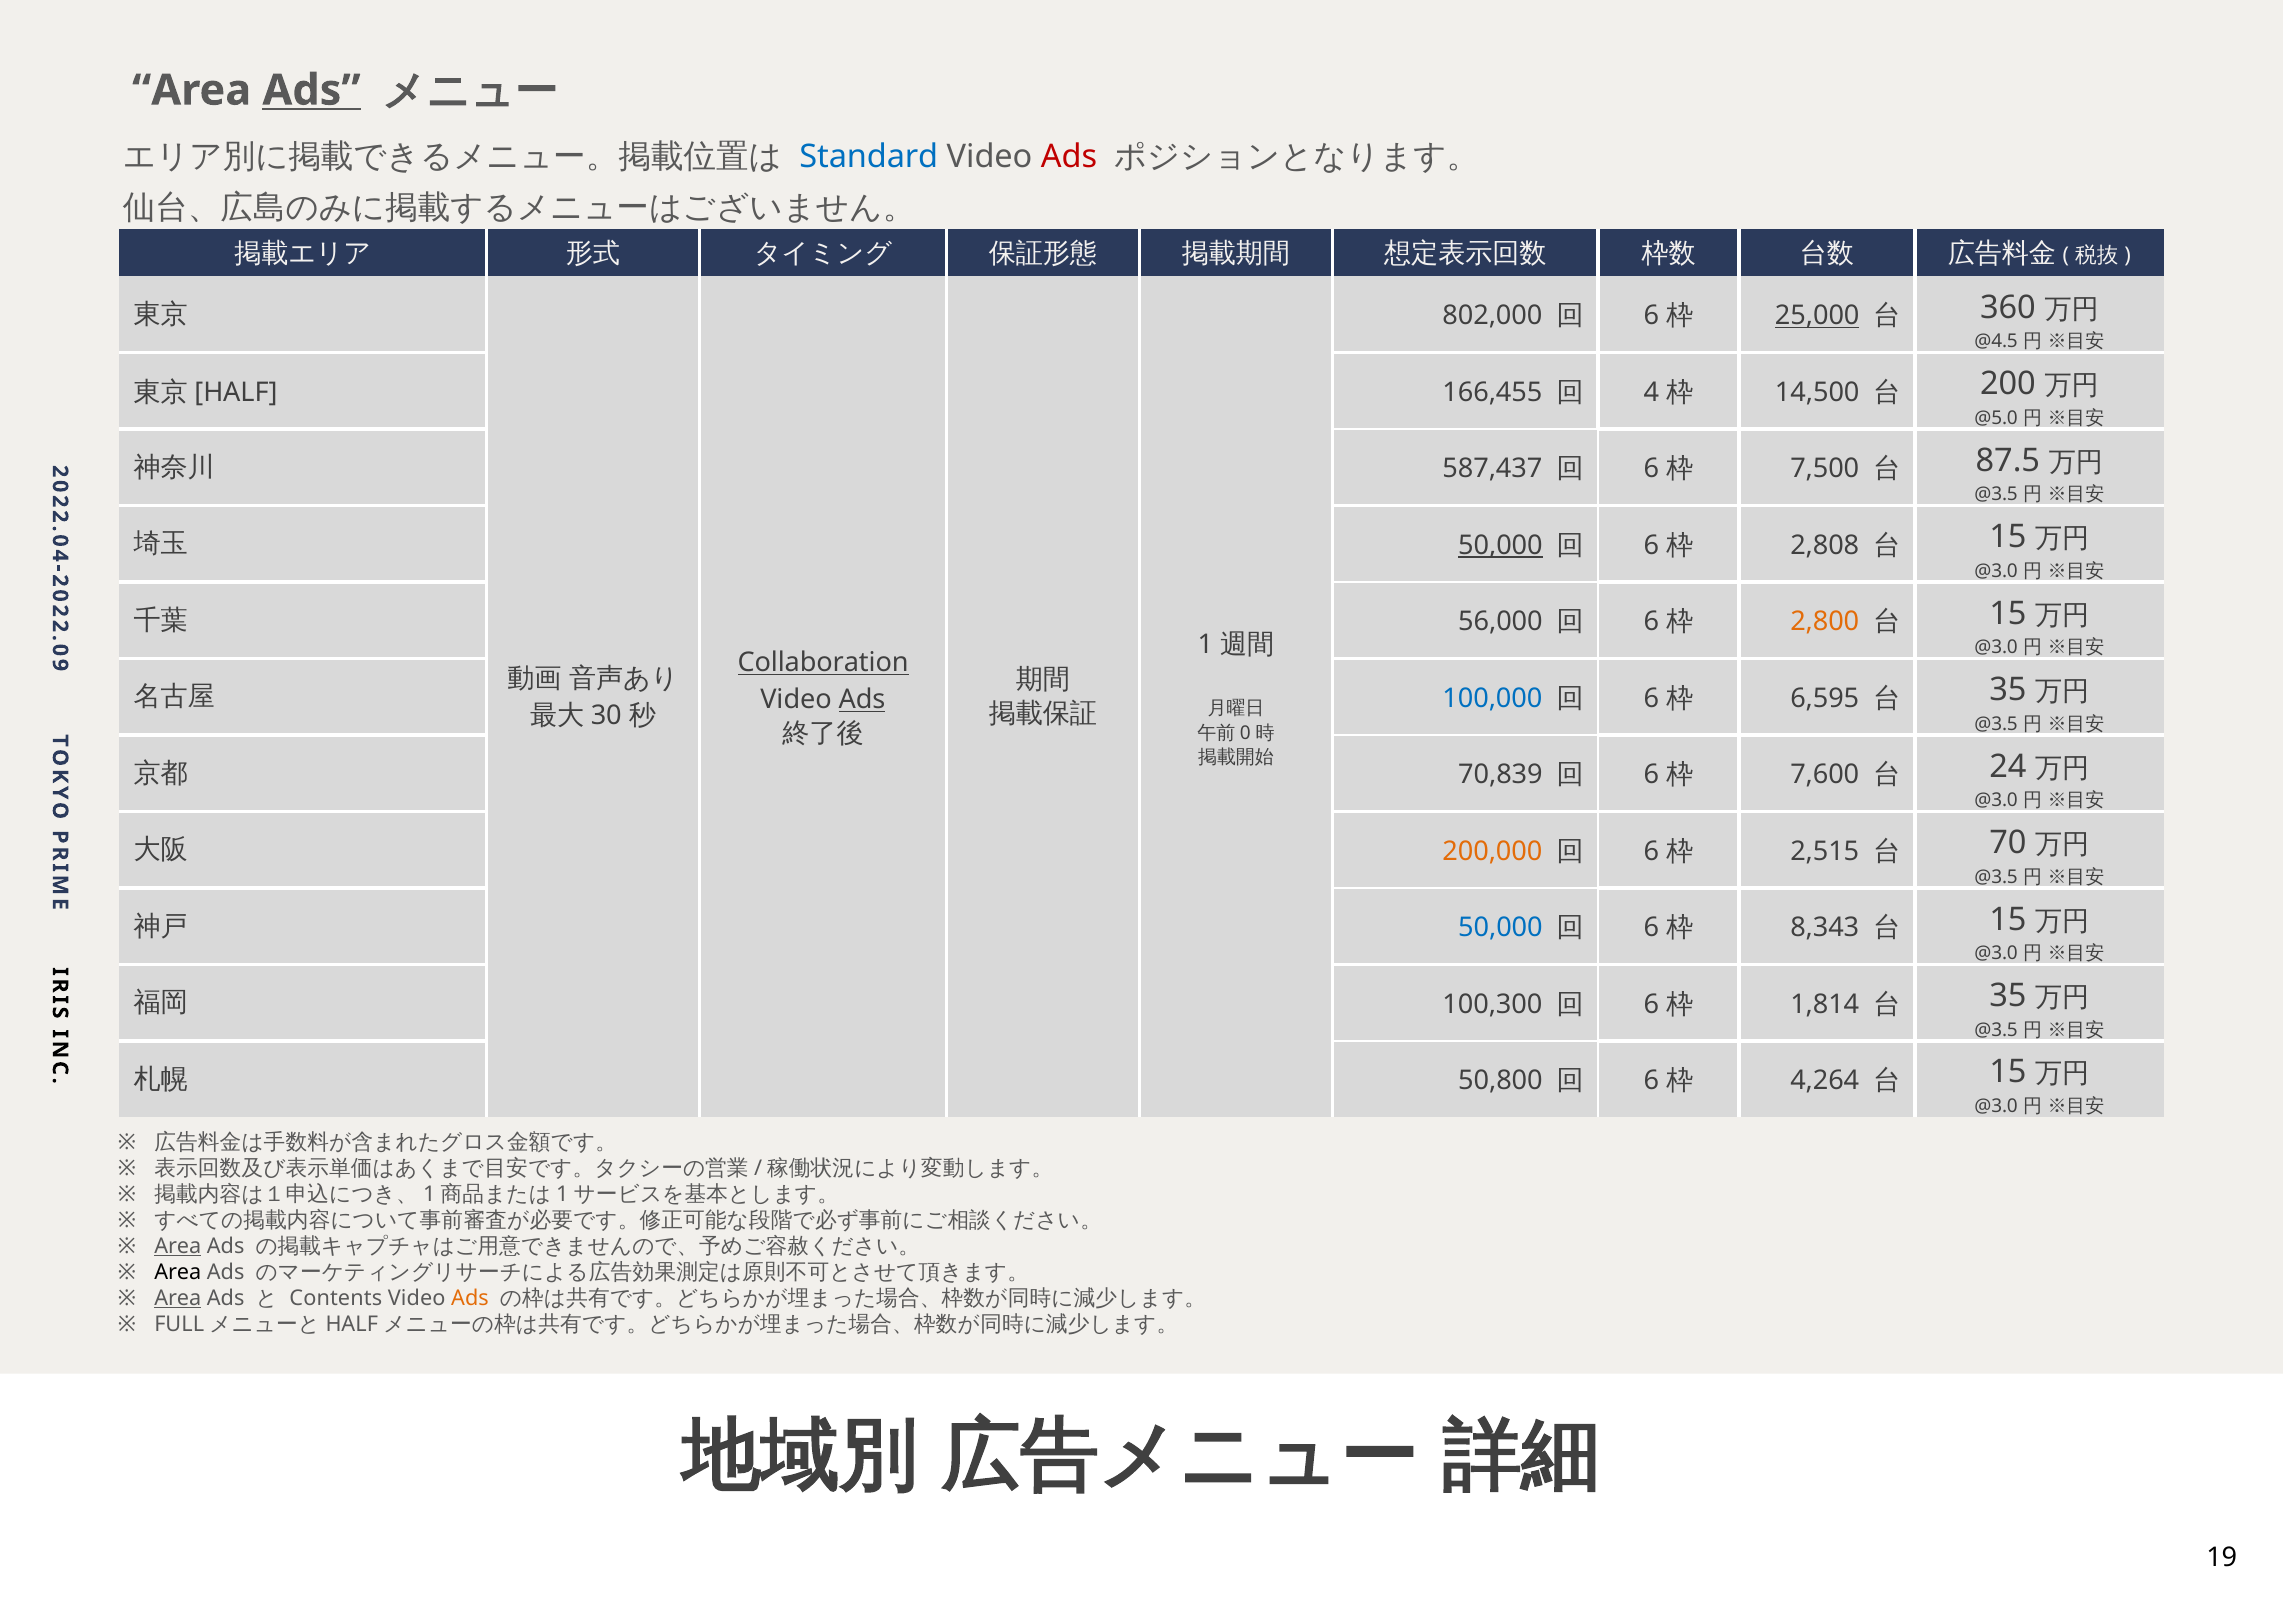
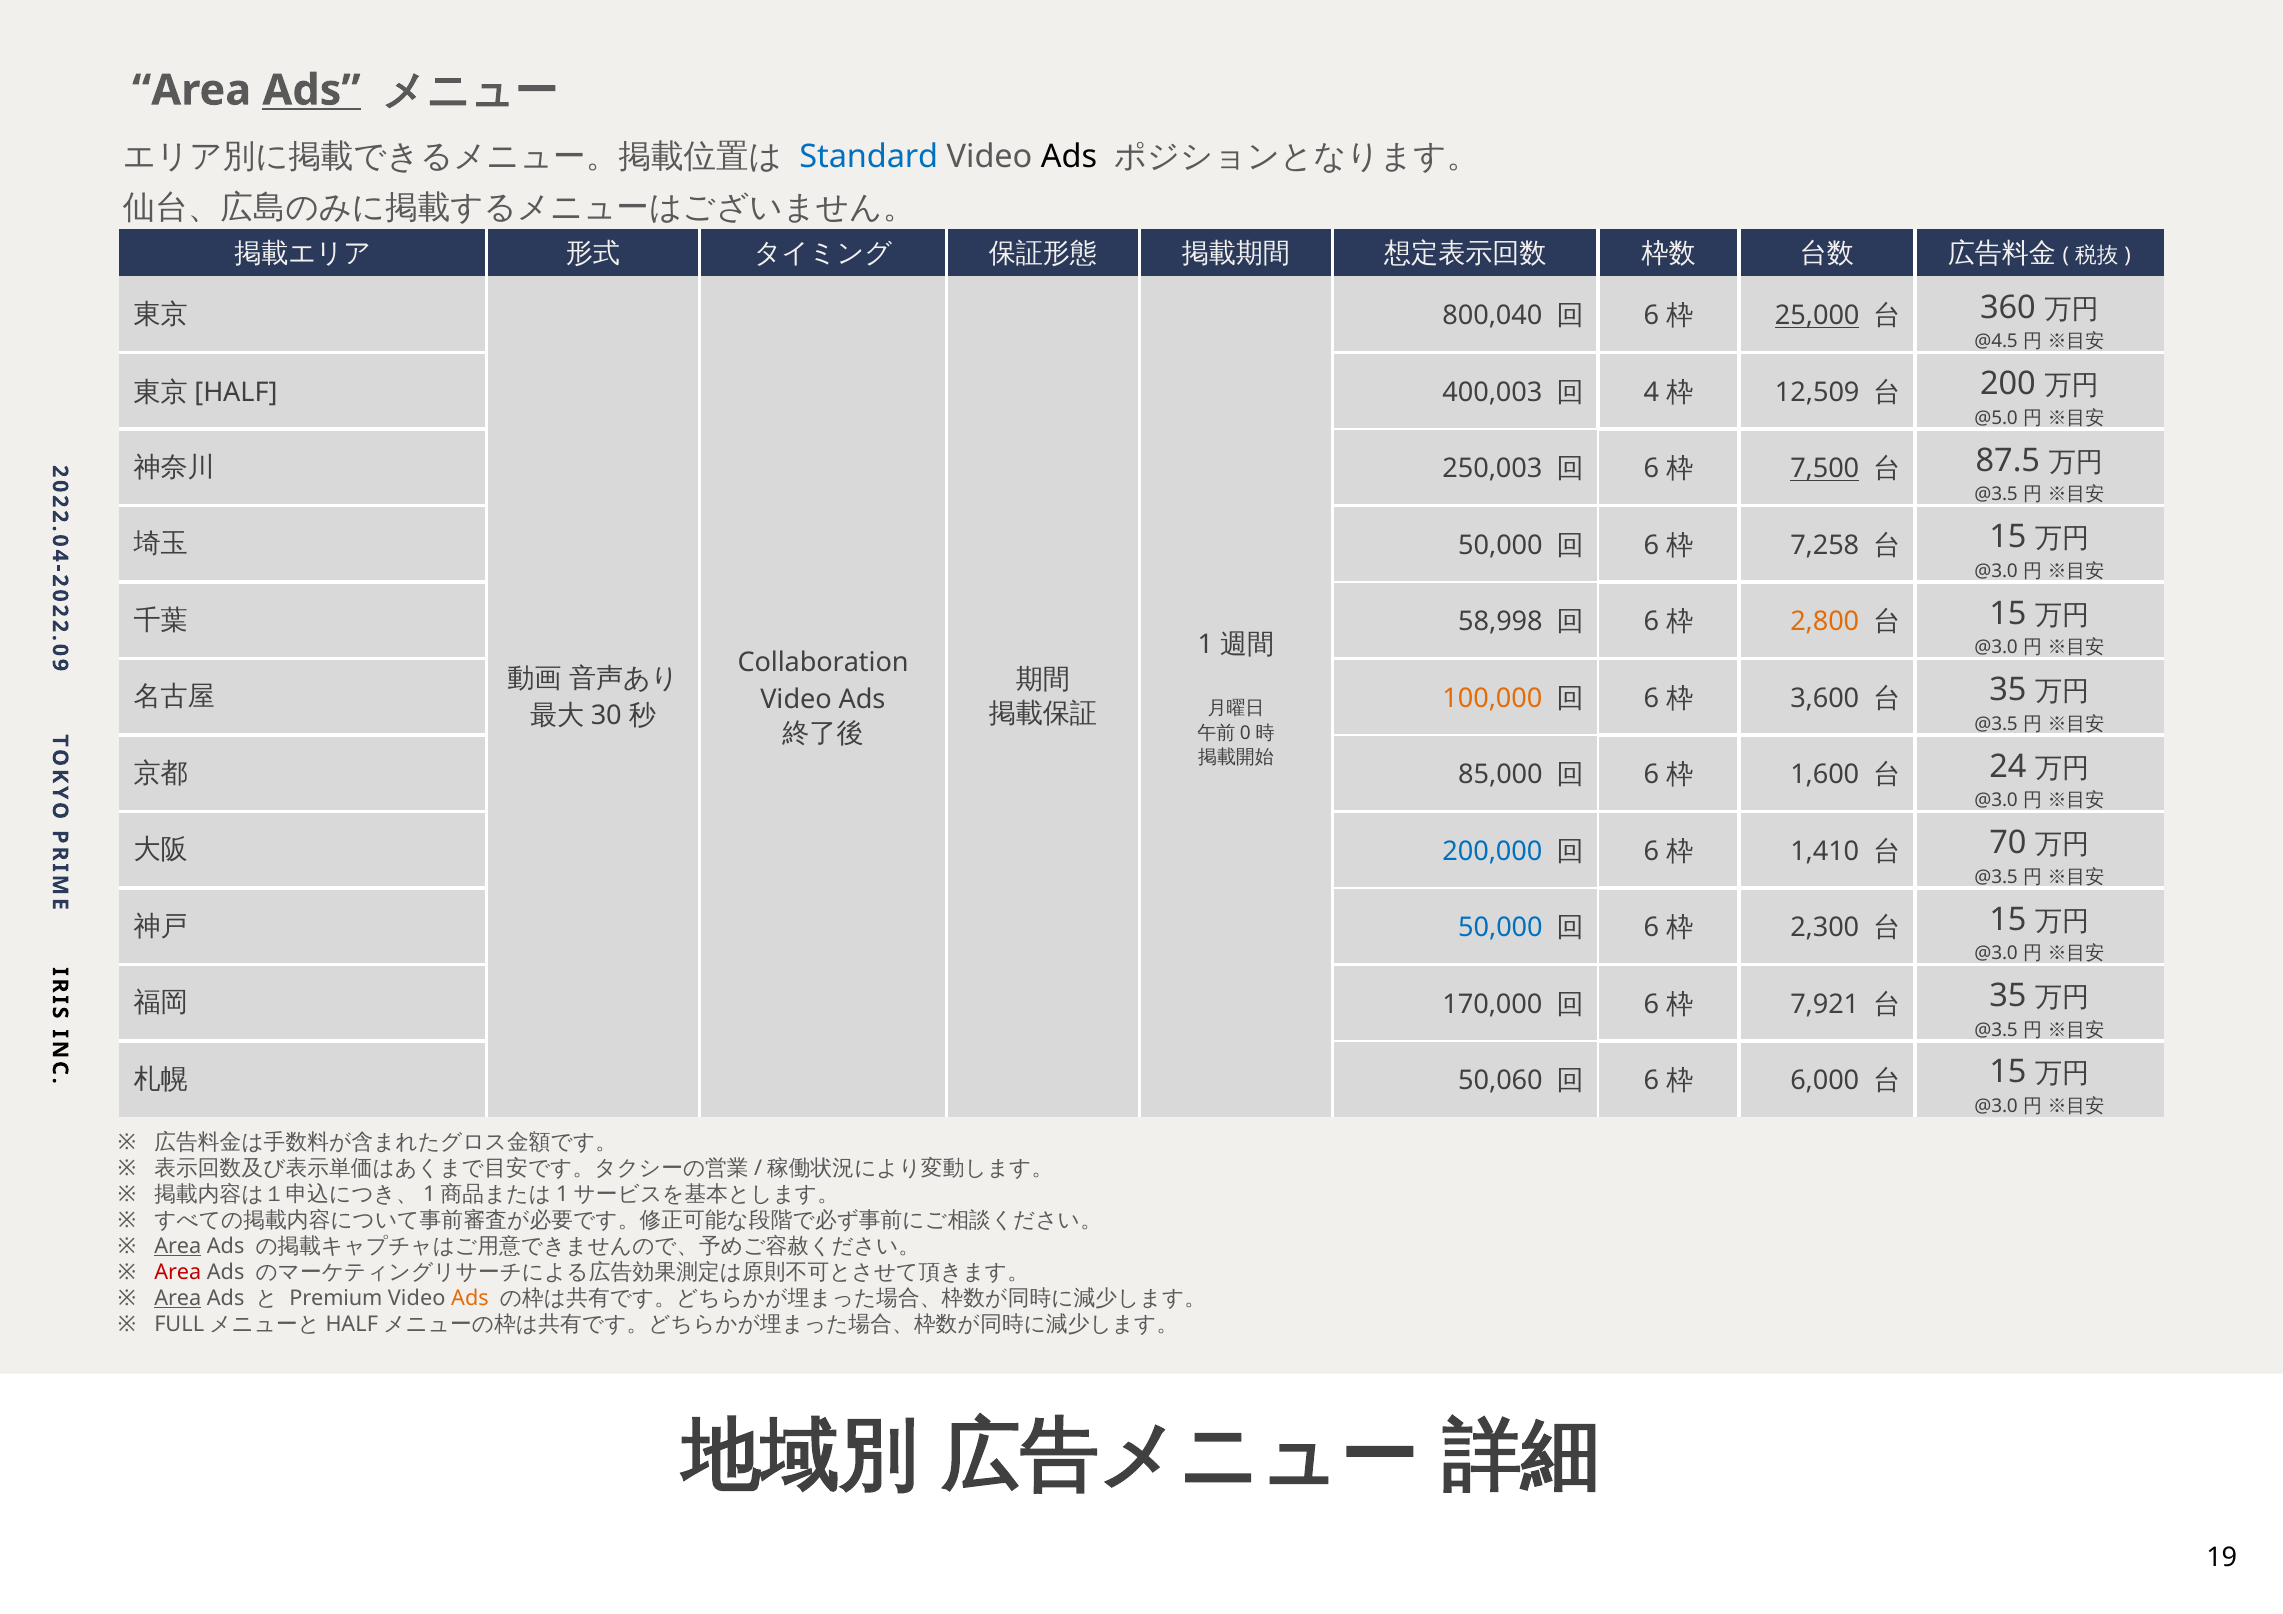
Ads at (1069, 157) colour: red -> black
802,000: 802,000 -> 800,040
166,455: 166,455 -> 400,003
14,500: 14,500 -> 12,509
587,437: 587,437 -> 250,003
7,500 underline: none -> present
50,000 at (1500, 545) underline: present -> none
2,808: 2,808 -> 7,258
56,000: 56,000 -> 58,998
Collaboration underline: present -> none
100,000 colour: blue -> orange
6,595: 6,595 -> 3,600
Ads at (862, 700) underline: present -> none
70,839: 70,839 -> 85,000
7,600: 7,600 -> 1,600
200,000 colour: orange -> blue
2,515: 2,515 -> 1,410
8,343: 8,343 -> 2,300
100,300: 100,300 -> 170,000
1,814: 1,814 -> 7,921
50,800: 50,800 -> 50,060
4,264: 4,264 -> 6,000
Area at (178, 1272) colour: black -> red
Contents: Contents -> Premium
